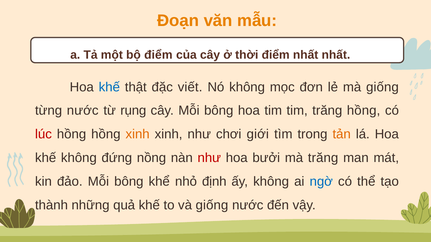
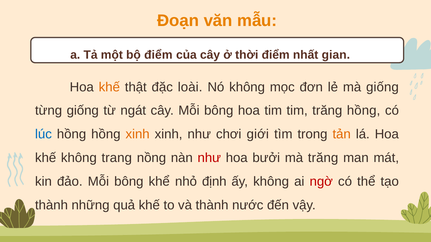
nhất nhất: nhất -> gian
khế at (109, 87) colour: blue -> orange
viết: viết -> loài
từng nước: nước -> giống
rụng: rụng -> ngát
lúc colour: red -> blue
đứng: đứng -> trang
ngờ colour: blue -> red
và giống: giống -> thành
